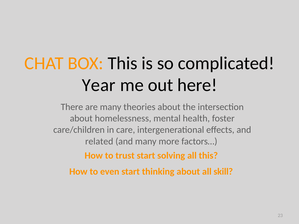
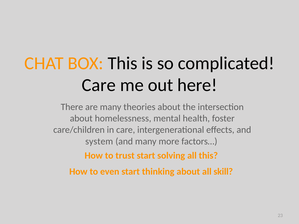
Year at (99, 85): Year -> Care
related: related -> system
